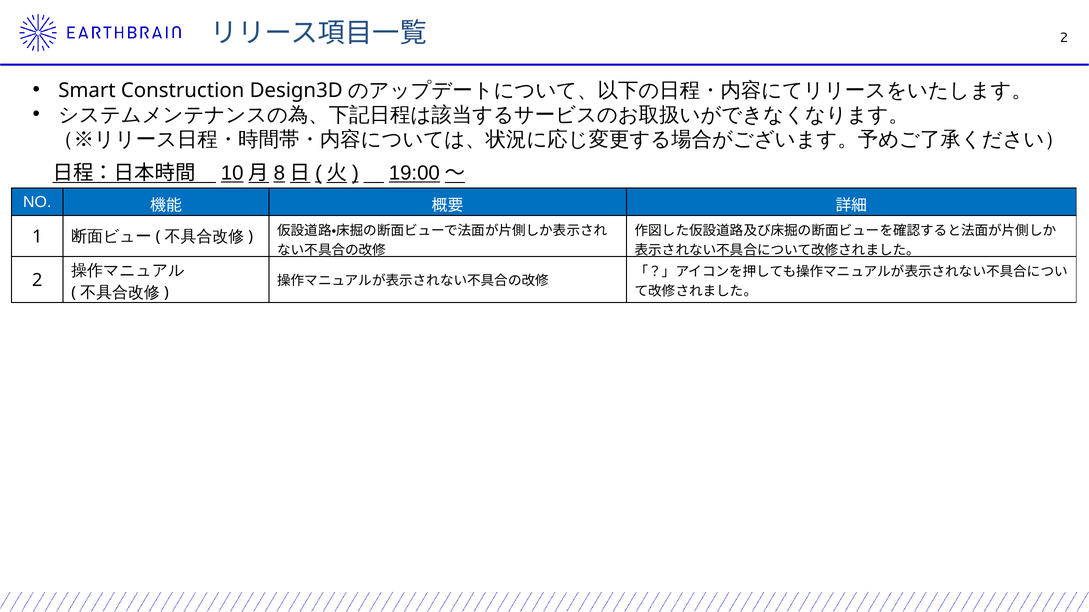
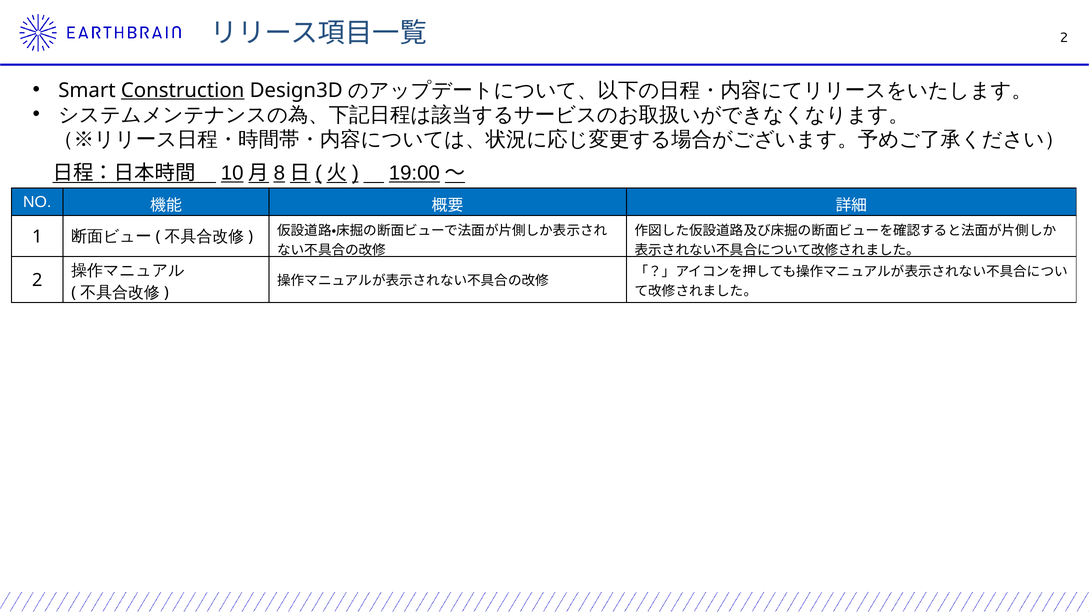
Construction underline: none -> present
